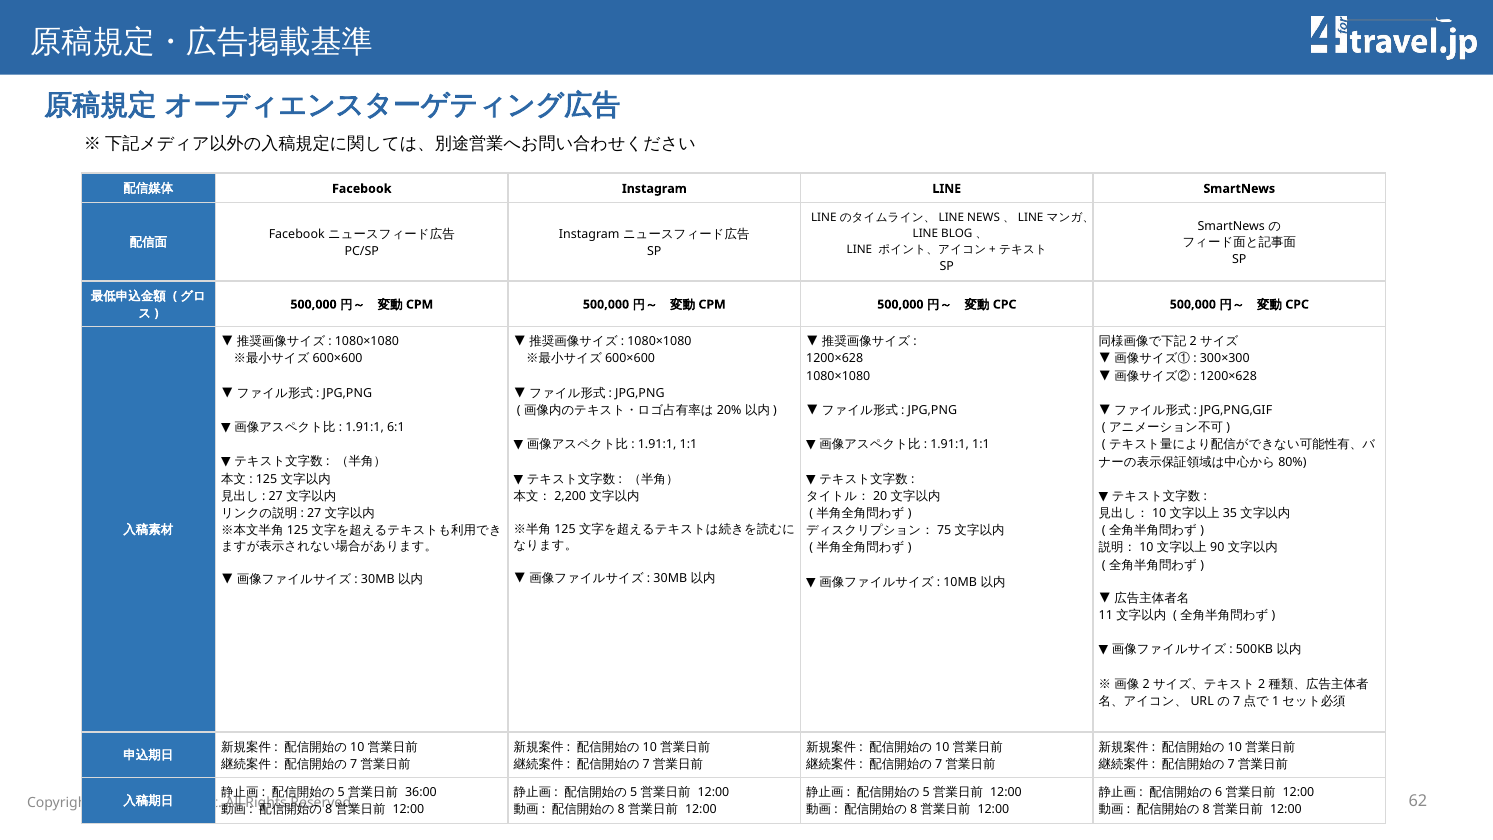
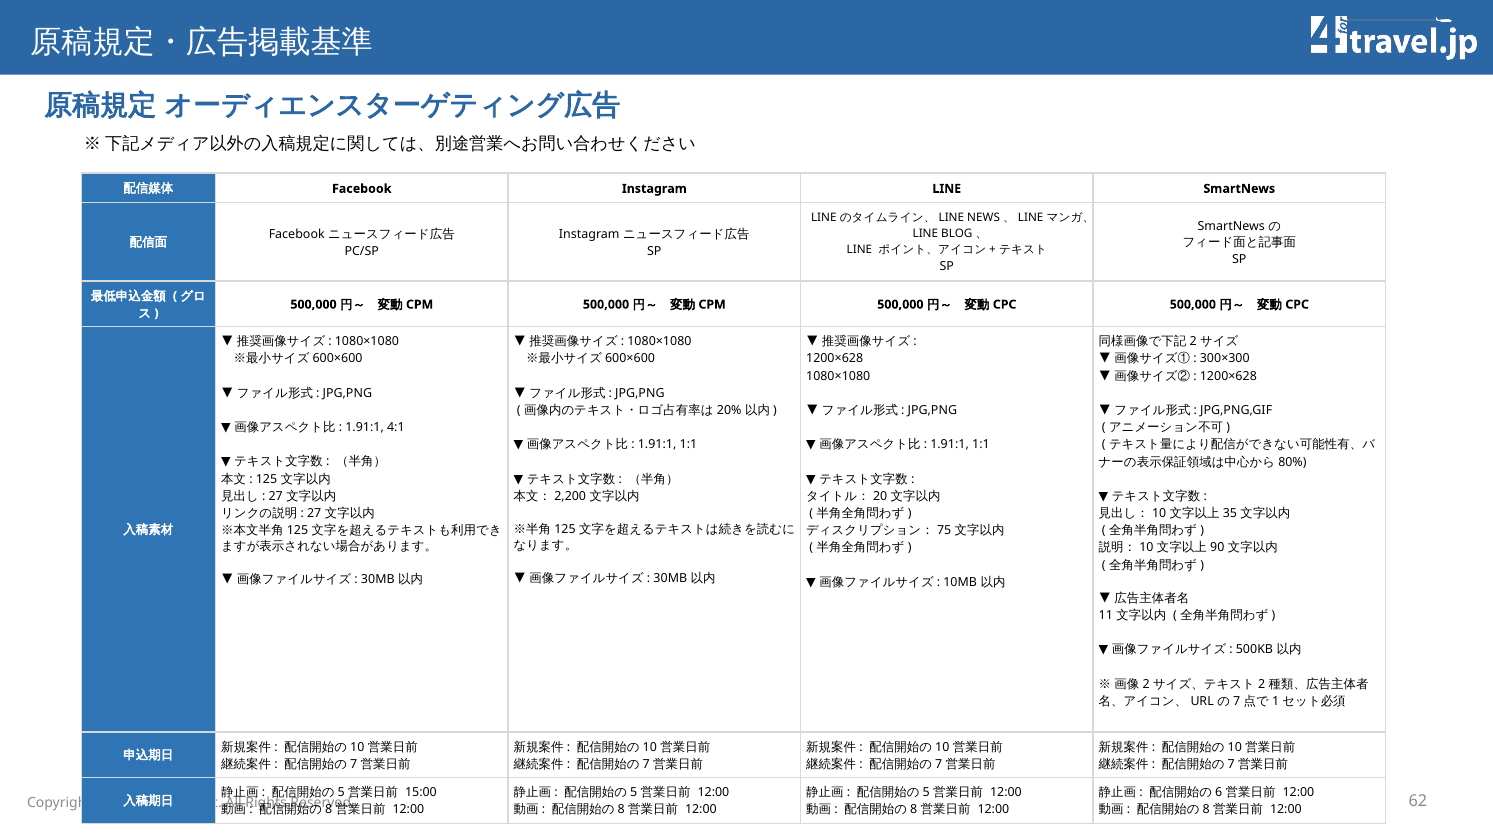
6:1: 6:1 -> 4:1
36:00: 36:00 -> 15:00
